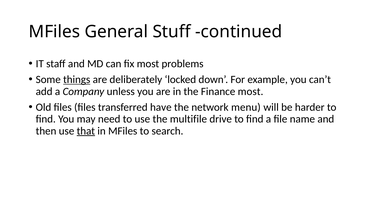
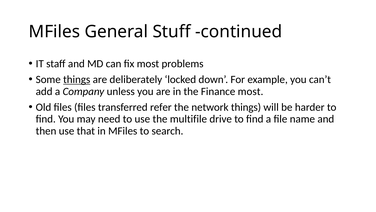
have: have -> refer
network menu: menu -> things
that underline: present -> none
